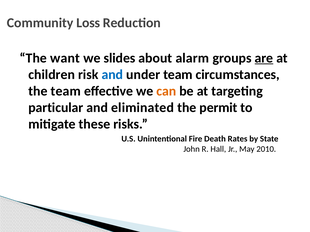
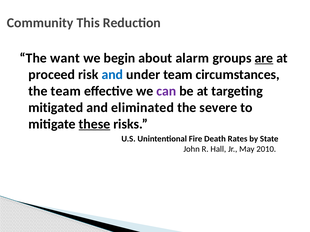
Loss: Loss -> This
slides: slides -> begin
children: children -> proceed
can colour: orange -> purple
particular: particular -> mitigated
permit: permit -> severe
these underline: none -> present
